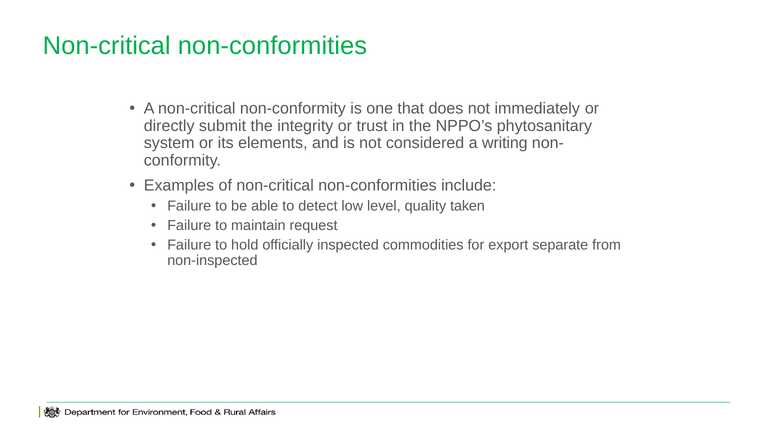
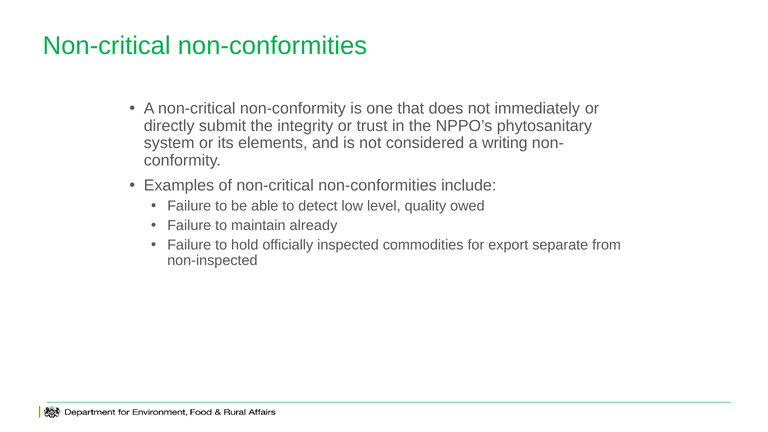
taken: taken -> owed
request: request -> already
